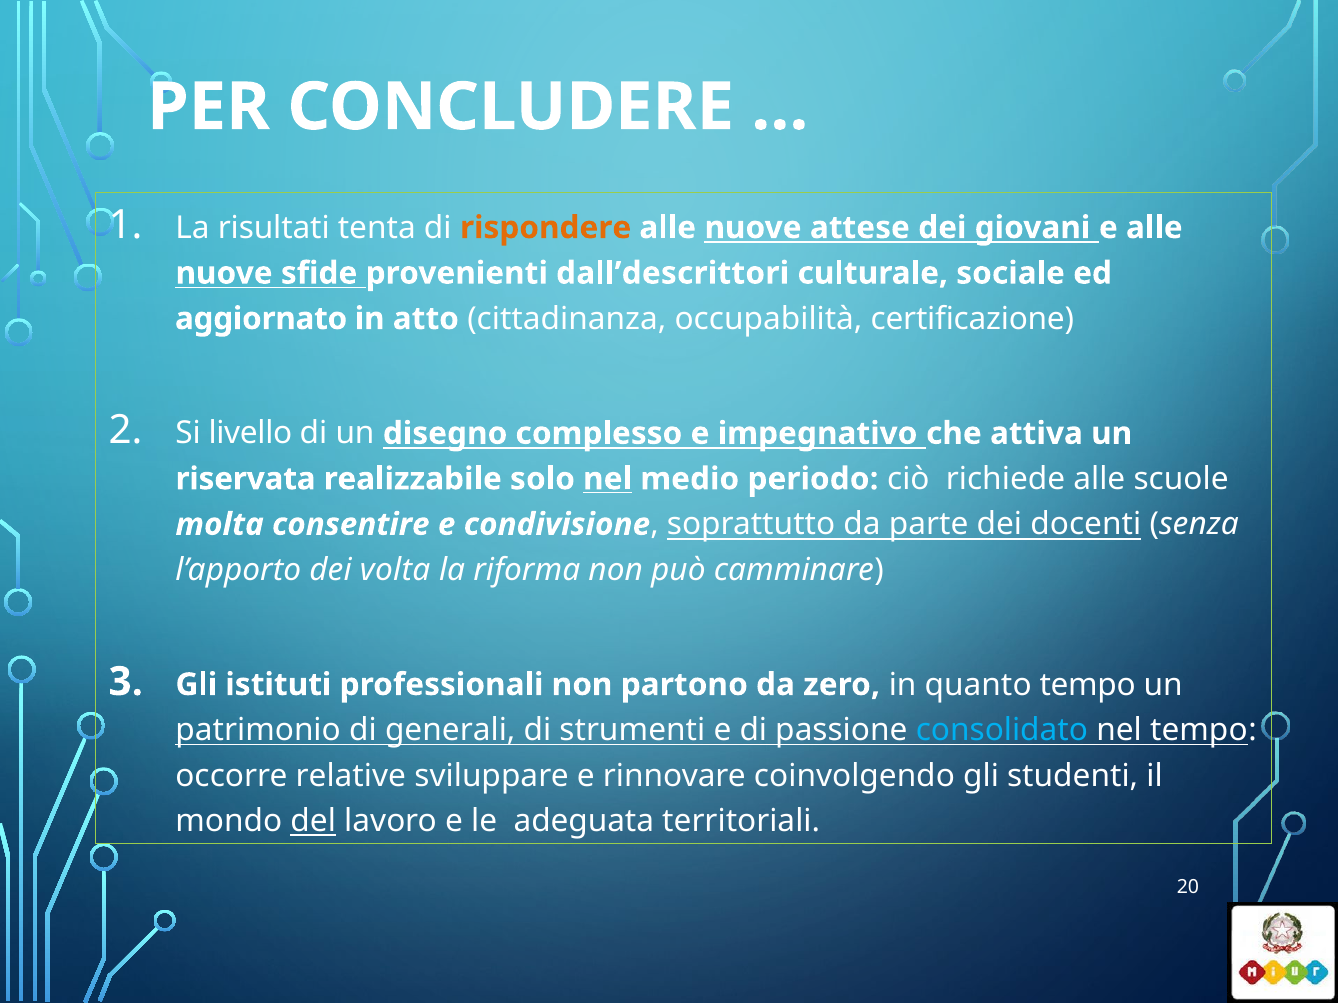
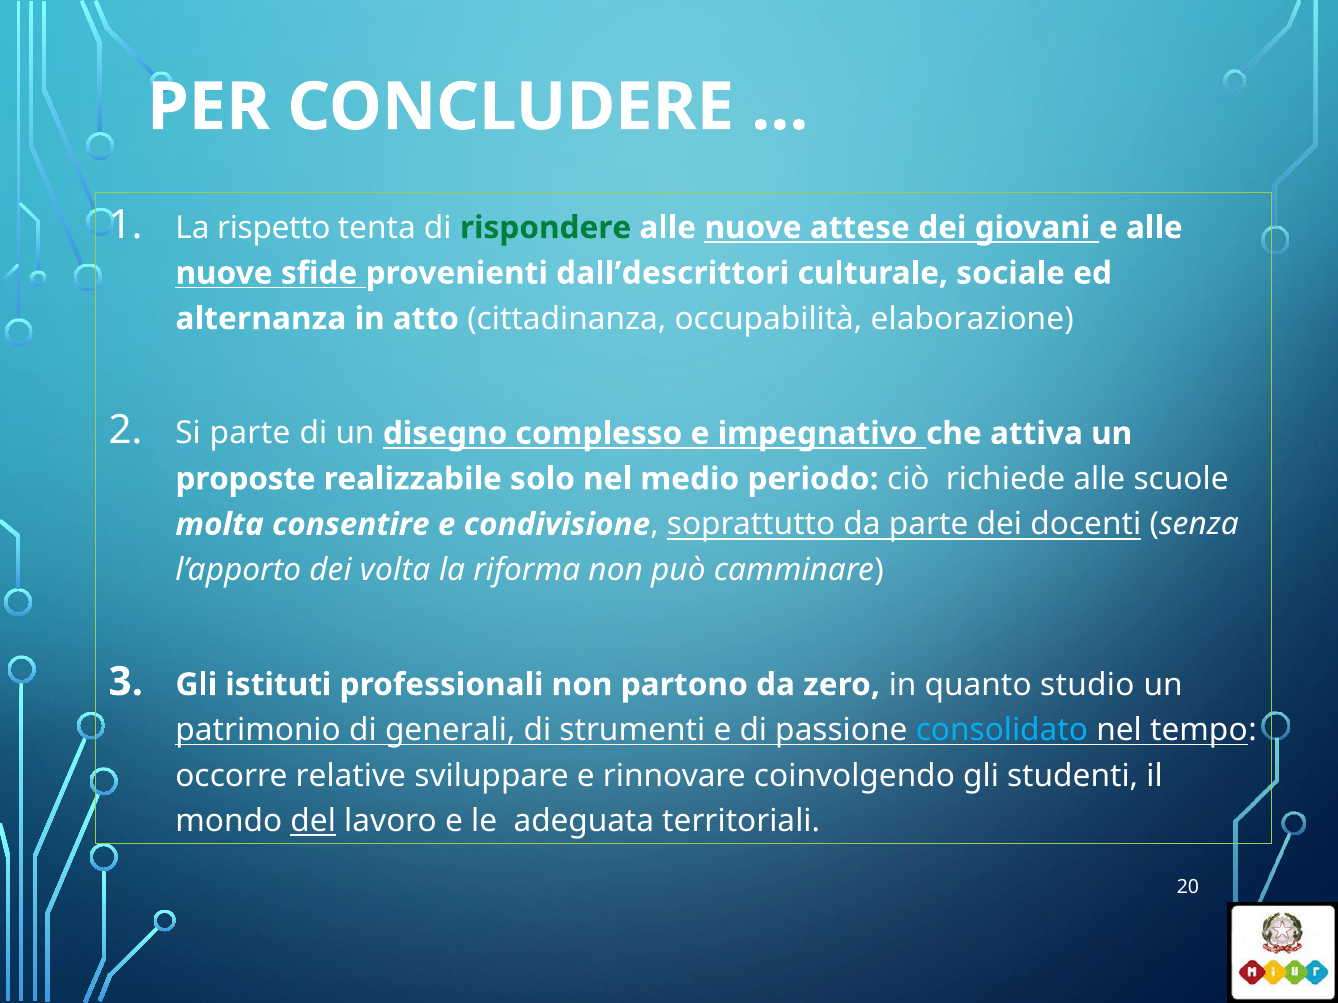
risultati: risultati -> rispetto
rispondere colour: orange -> green
aggiornato: aggiornato -> alternanza
certificazione: certificazione -> elaborazione
Si livello: livello -> parte
riservata: riservata -> proposte
nel at (608, 479) underline: present -> none
quanto tempo: tempo -> studio
